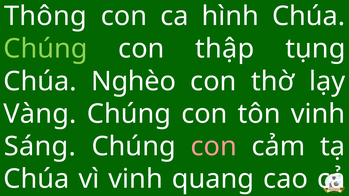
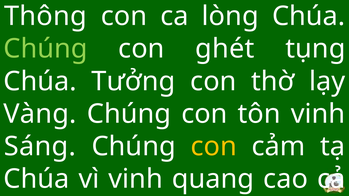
hình: hình -> lòng
thập: thập -> ghét
Nghèo: Nghèo -> Tưởng
con at (214, 147) colour: pink -> yellow
